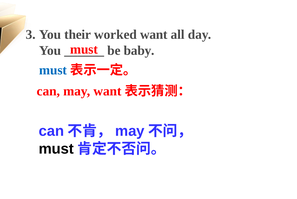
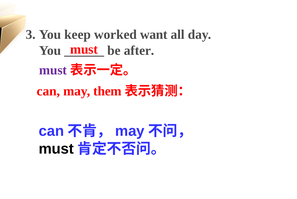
their: their -> keep
baby: baby -> after
must at (53, 70) colour: blue -> purple
may want: want -> them
